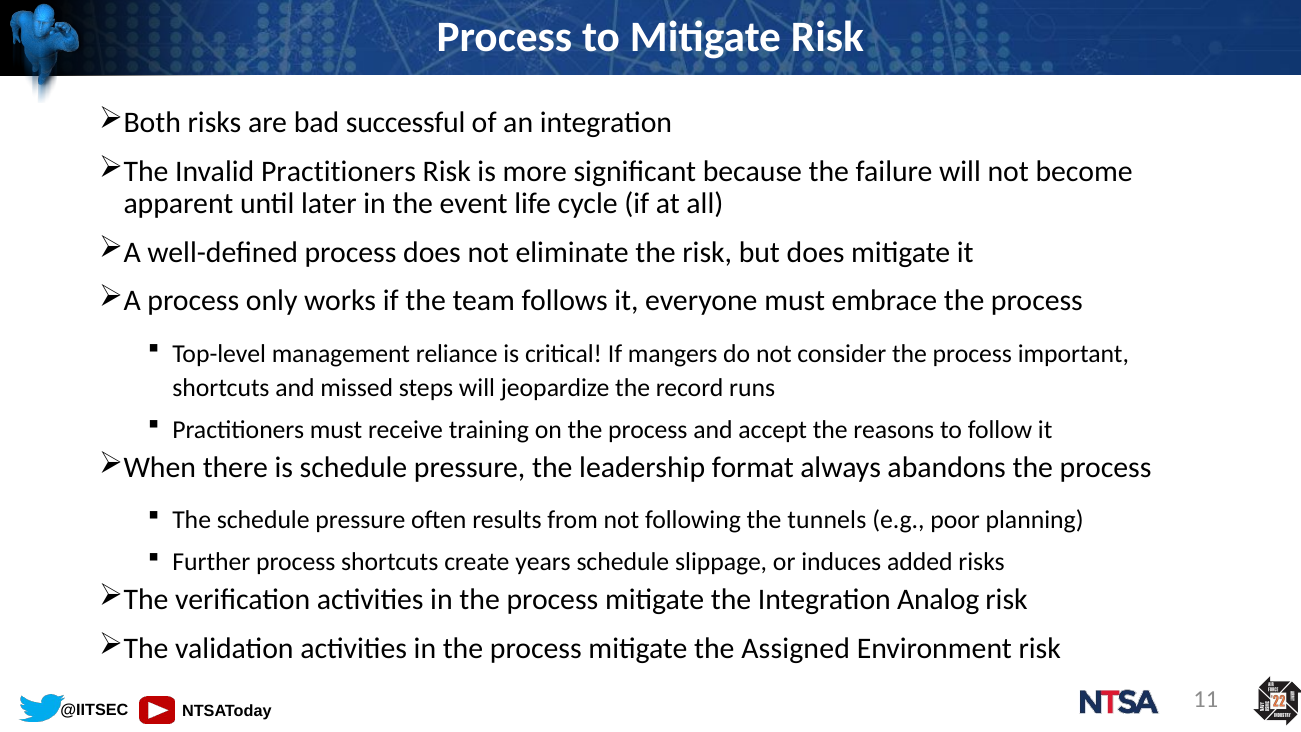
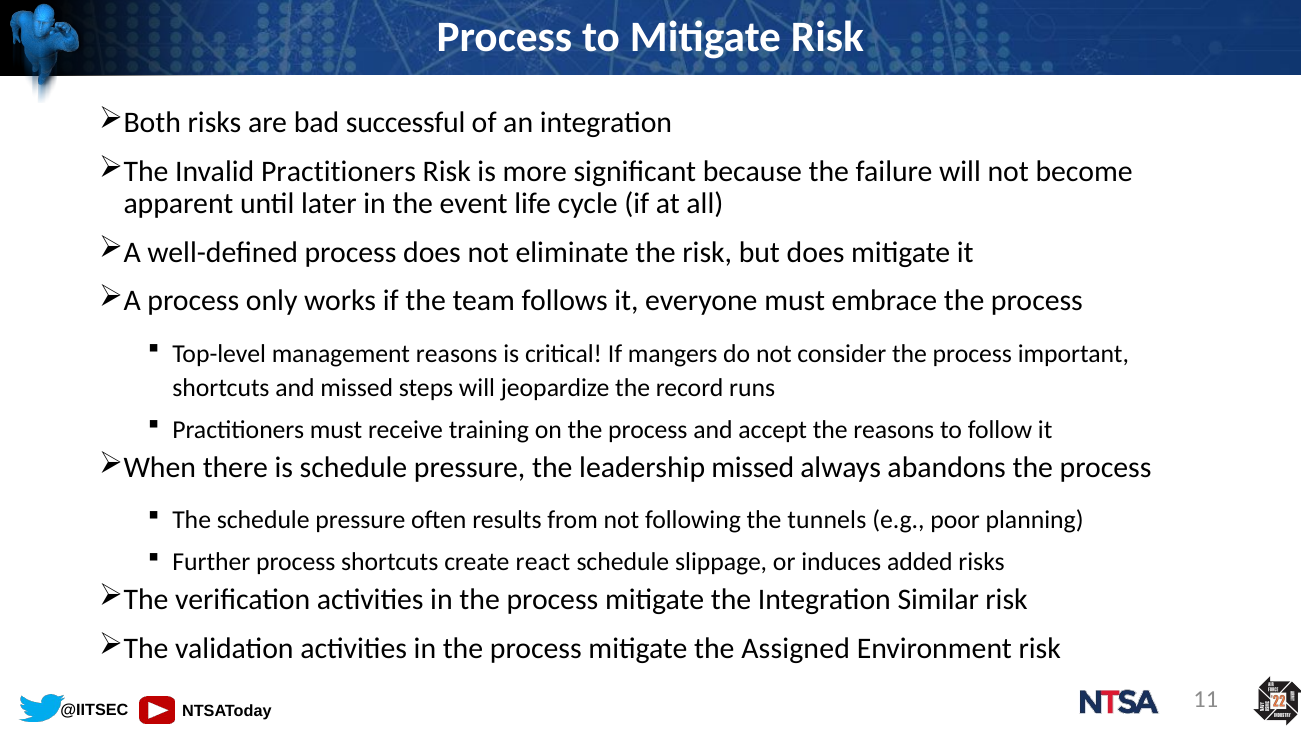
management reliance: reliance -> reasons
leadership format: format -> missed
years: years -> react
Analog: Analog -> Similar
